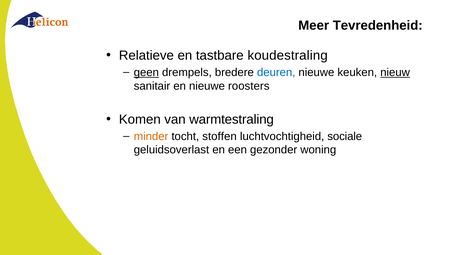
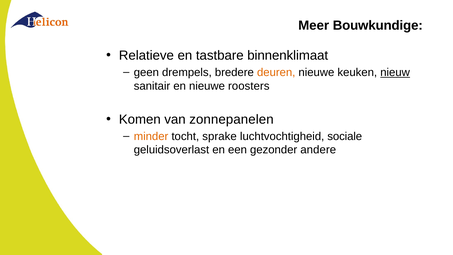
Tevredenheid: Tevredenheid -> Bouwkundige
koudestraling: koudestraling -> binnenklimaat
geen underline: present -> none
deuren colour: blue -> orange
warmtestraling: warmtestraling -> zonnepanelen
stoffen: stoffen -> sprake
woning: woning -> andere
